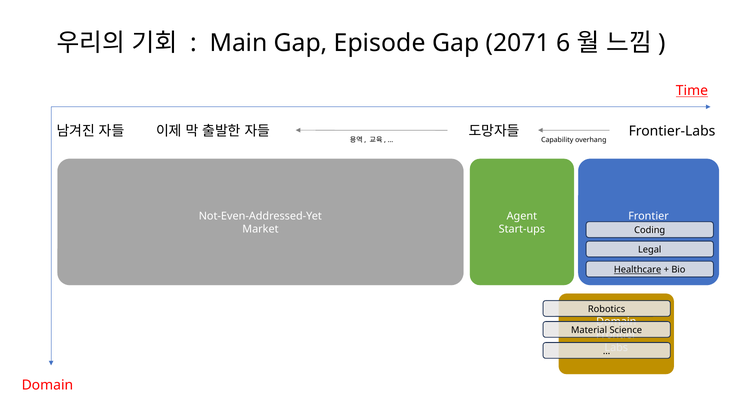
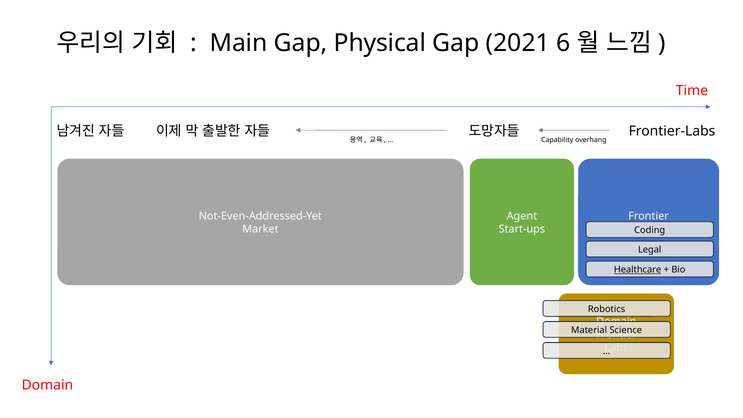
Episode: Episode -> Physical
2071: 2071 -> 2021
Time underline: present -> none
